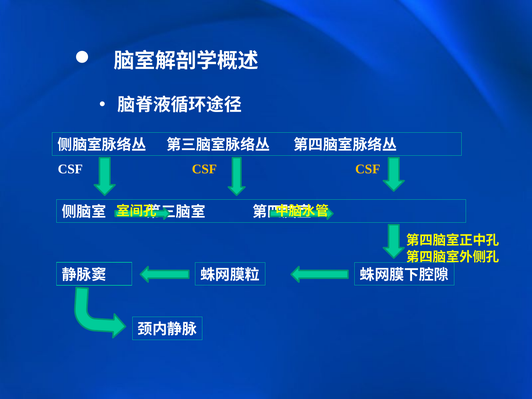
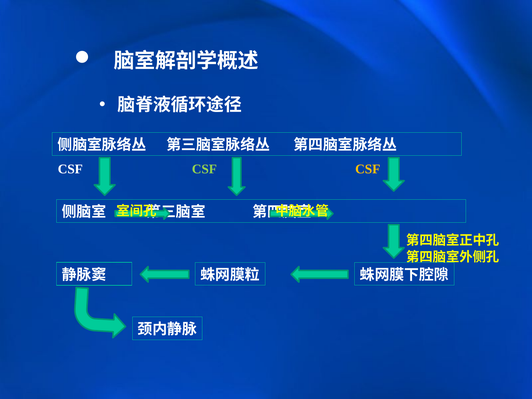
CSF at (204, 169) colour: yellow -> light green
